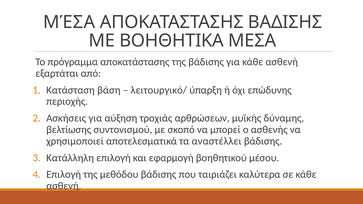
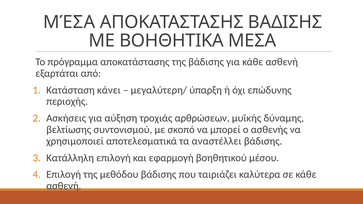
βάση: βάση -> κάνει
λειτουργικό/: λειτουργικό/ -> μεγαλύτερη/
